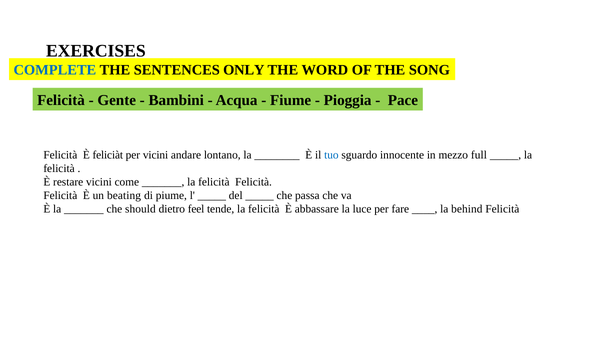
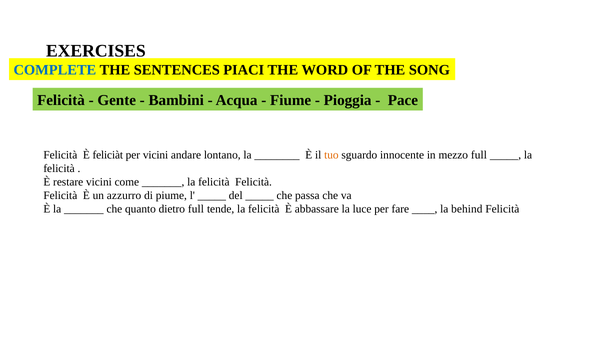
ONLY: ONLY -> PIACI
tuo colour: blue -> orange
beating: beating -> azzurro
should: should -> quanto
dietro feel: feel -> full
